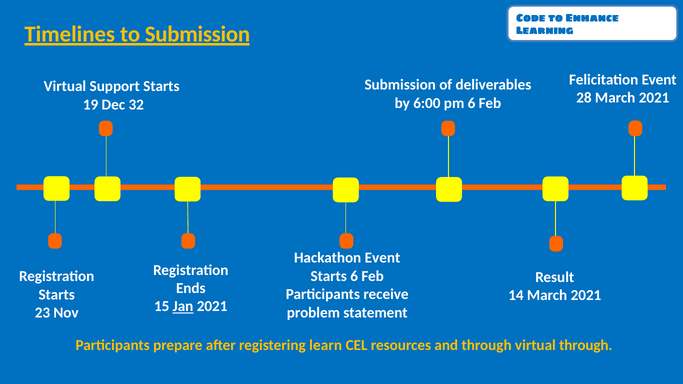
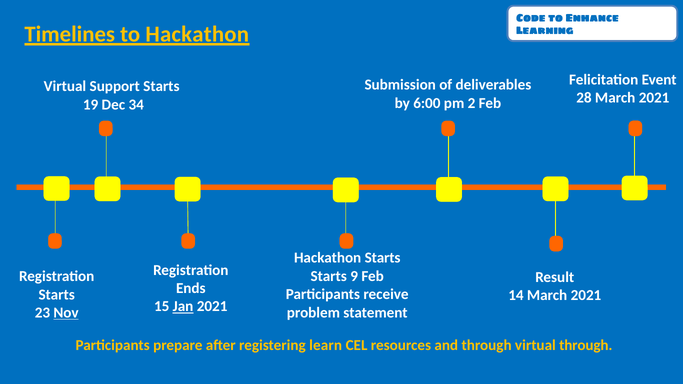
to Submission: Submission -> Hackathon
pm 6: 6 -> 2
32: 32 -> 34
Hackathon Event: Event -> Starts
Starts 6: 6 -> 9
Nov underline: none -> present
